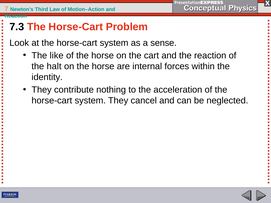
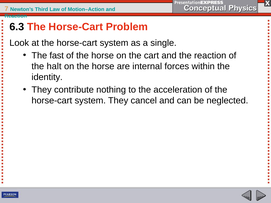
7.3: 7.3 -> 6.3
sense: sense -> single
like: like -> fast
